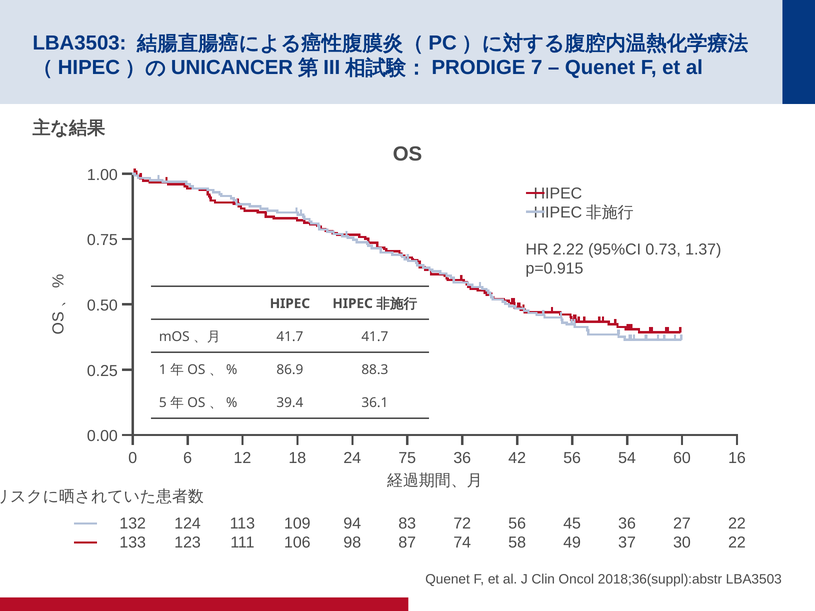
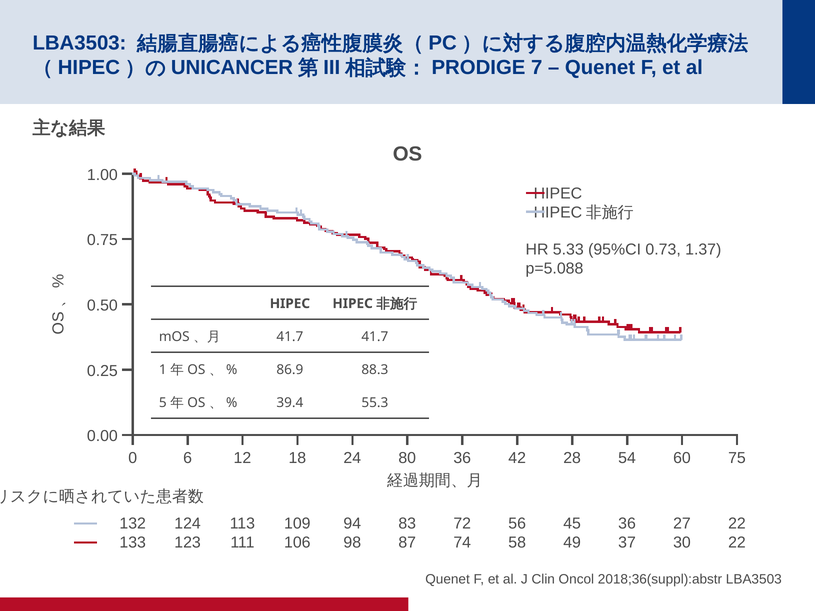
2.22: 2.22 -> 5.33
p=0.915: p=0.915 -> p=5.088
36.1: 36.1 -> 55.3
75: 75 -> 80
36 56: 56 -> 28
16: 16 -> 75
